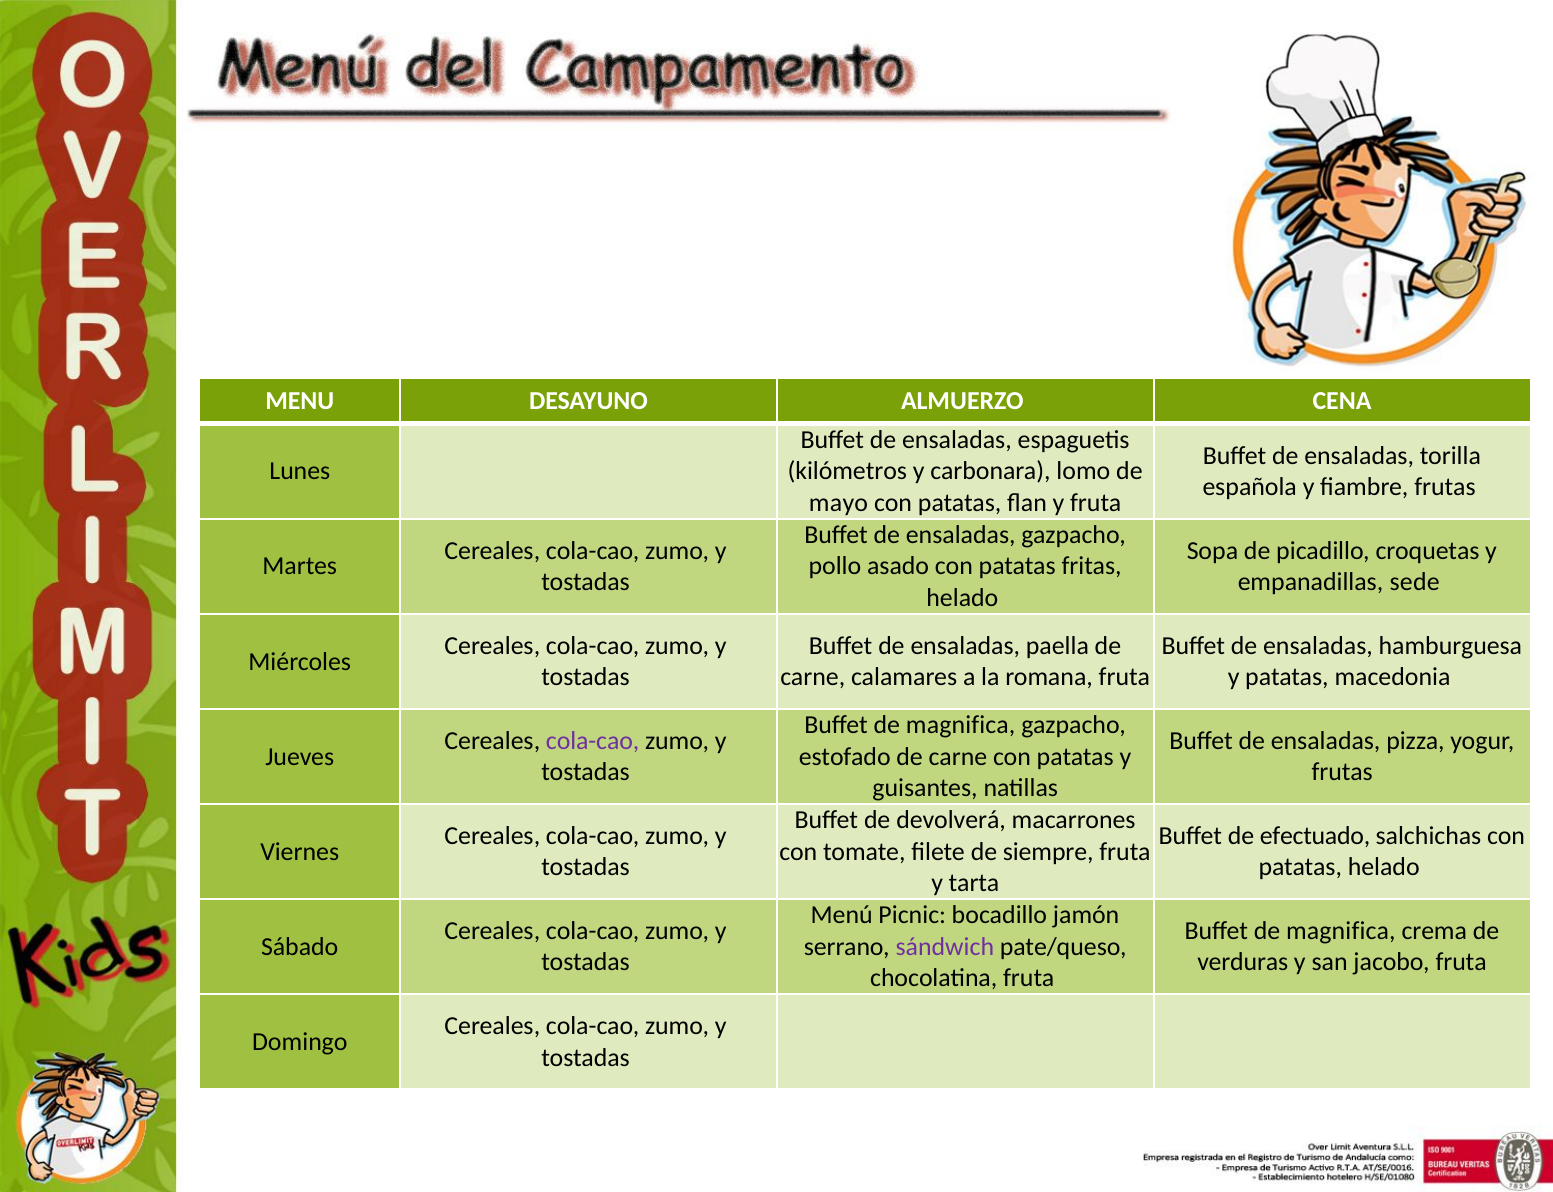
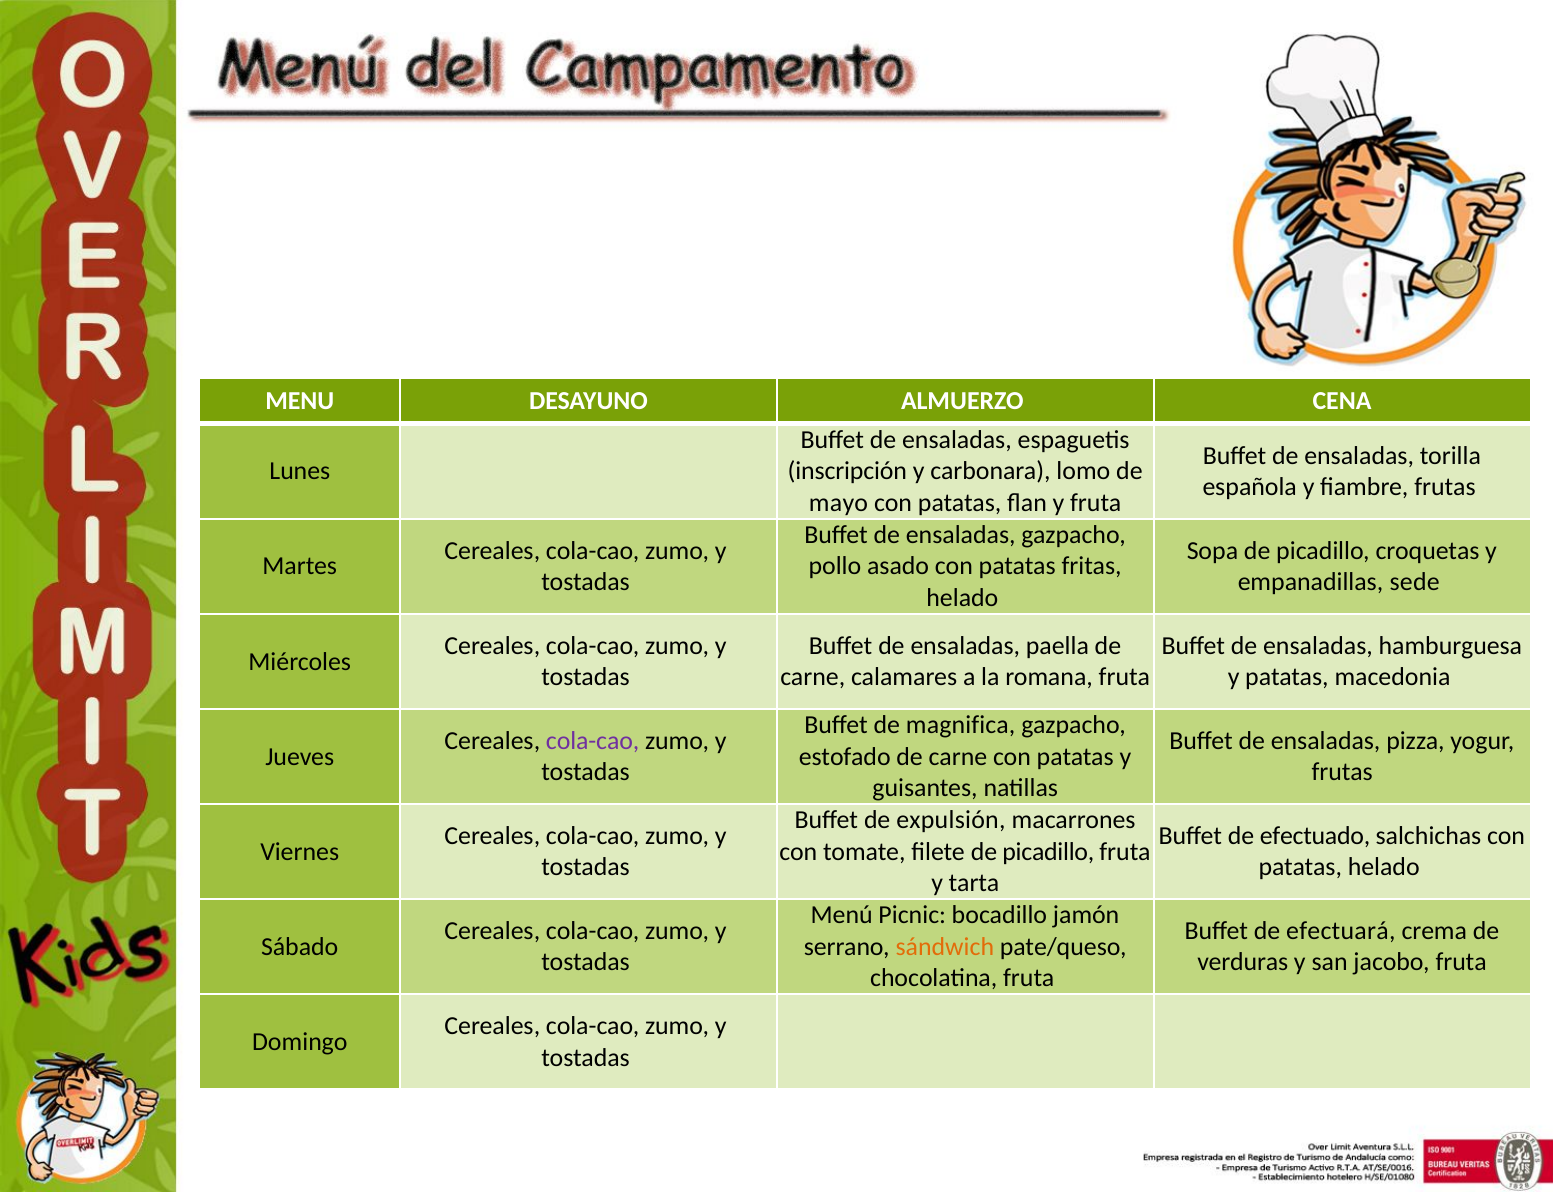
kilómetros: kilómetros -> inscripción
devolverá: devolverá -> expulsión
filete de siempre: siempre -> picadillo
magnifica at (1341, 931): magnifica -> efectuará
sándwich colour: purple -> orange
